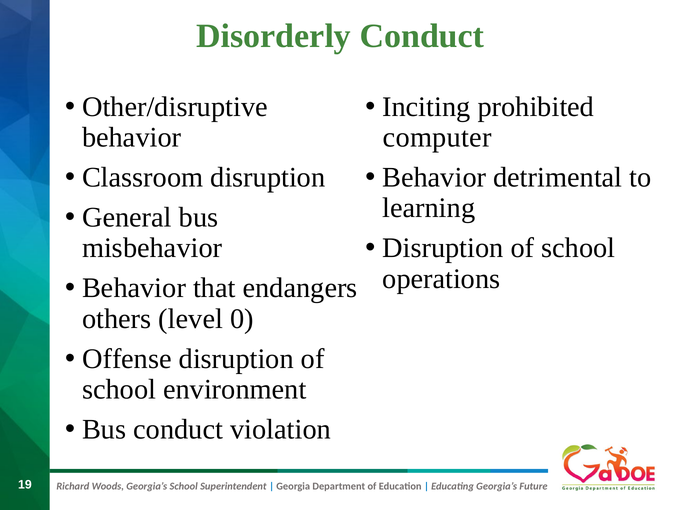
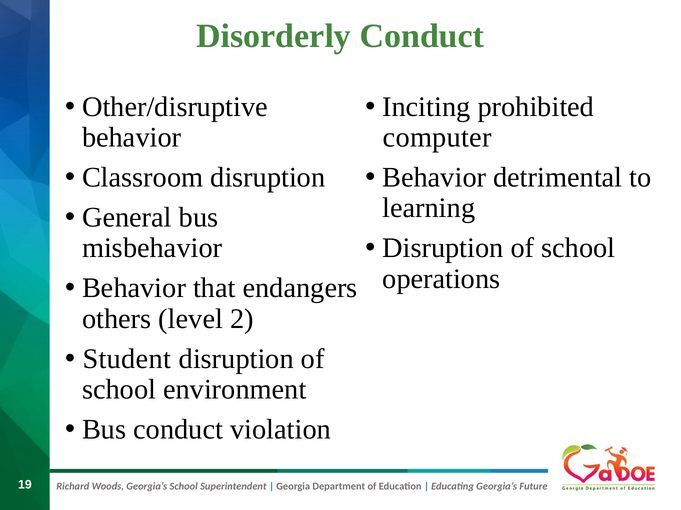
0: 0 -> 2
Offense: Offense -> Student
